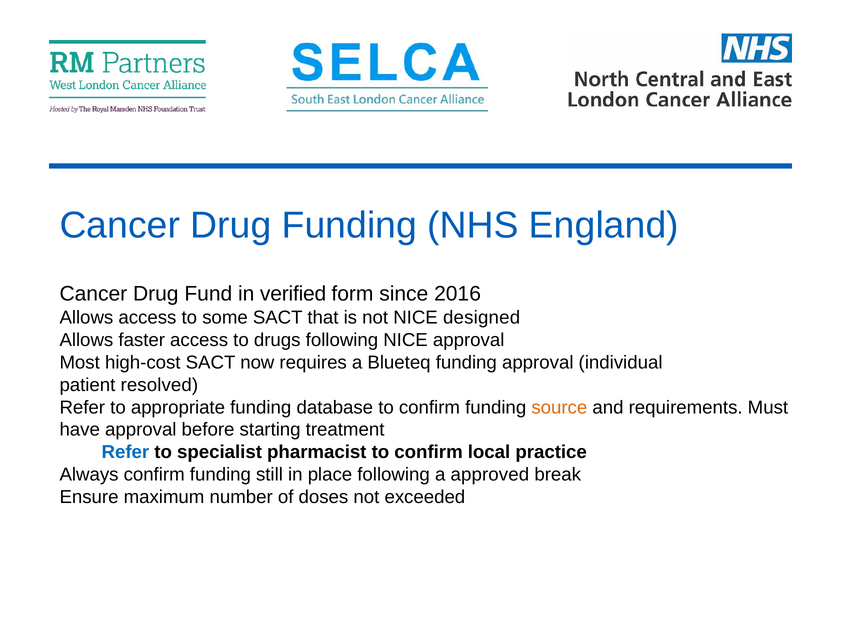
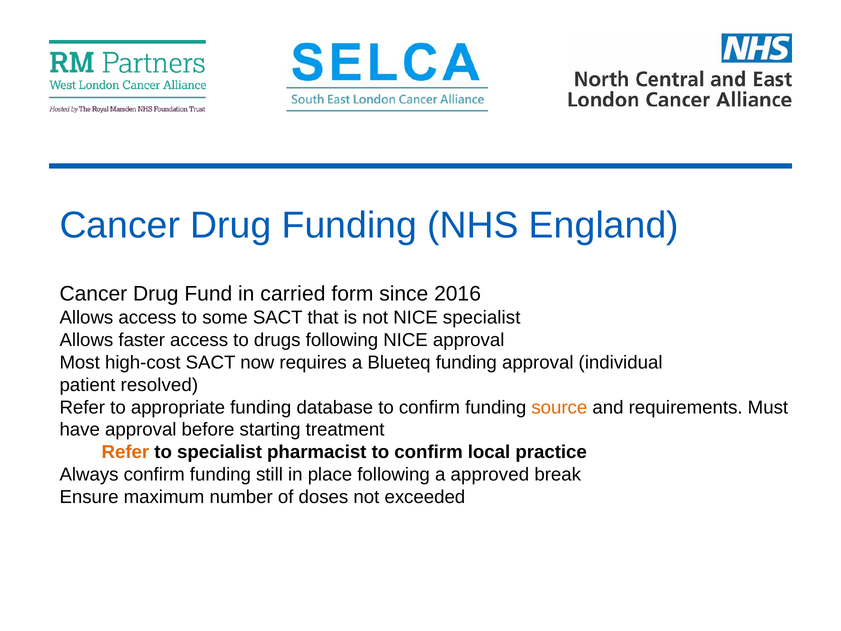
verified: verified -> carried
NICE designed: designed -> specialist
Refer at (125, 452) colour: blue -> orange
